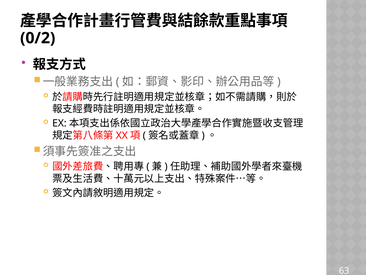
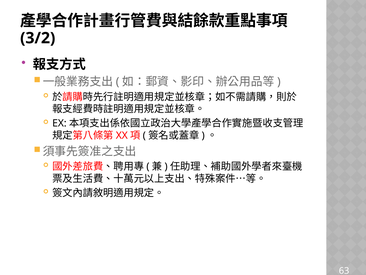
0/2: 0/2 -> 3/2
